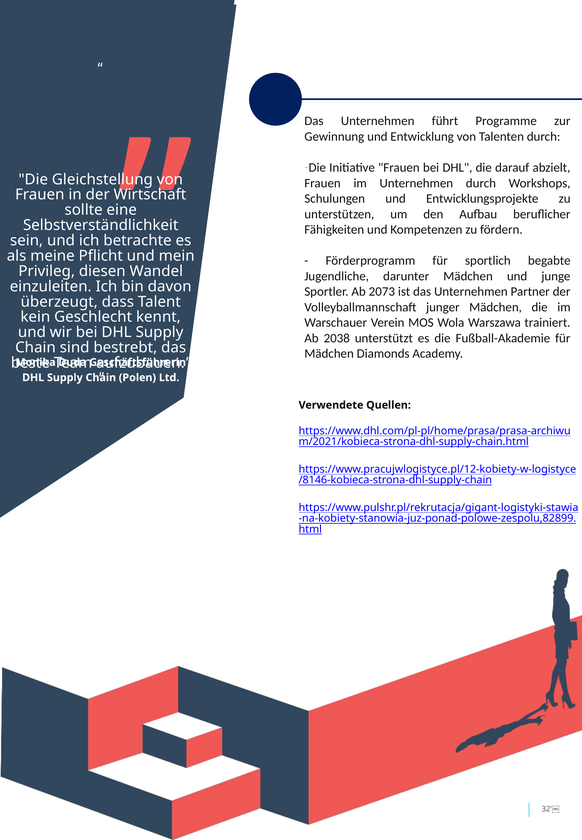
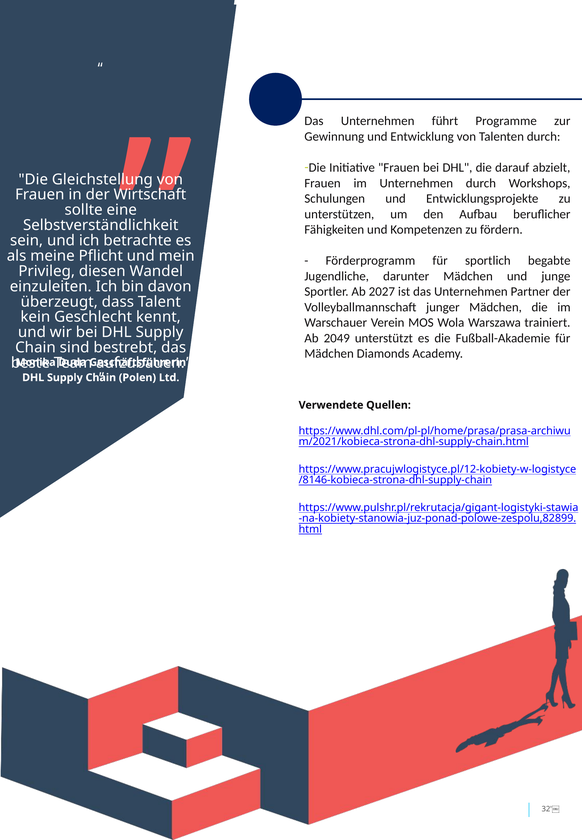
2073: 2073 -> 2027
2038: 2038 -> 2049
